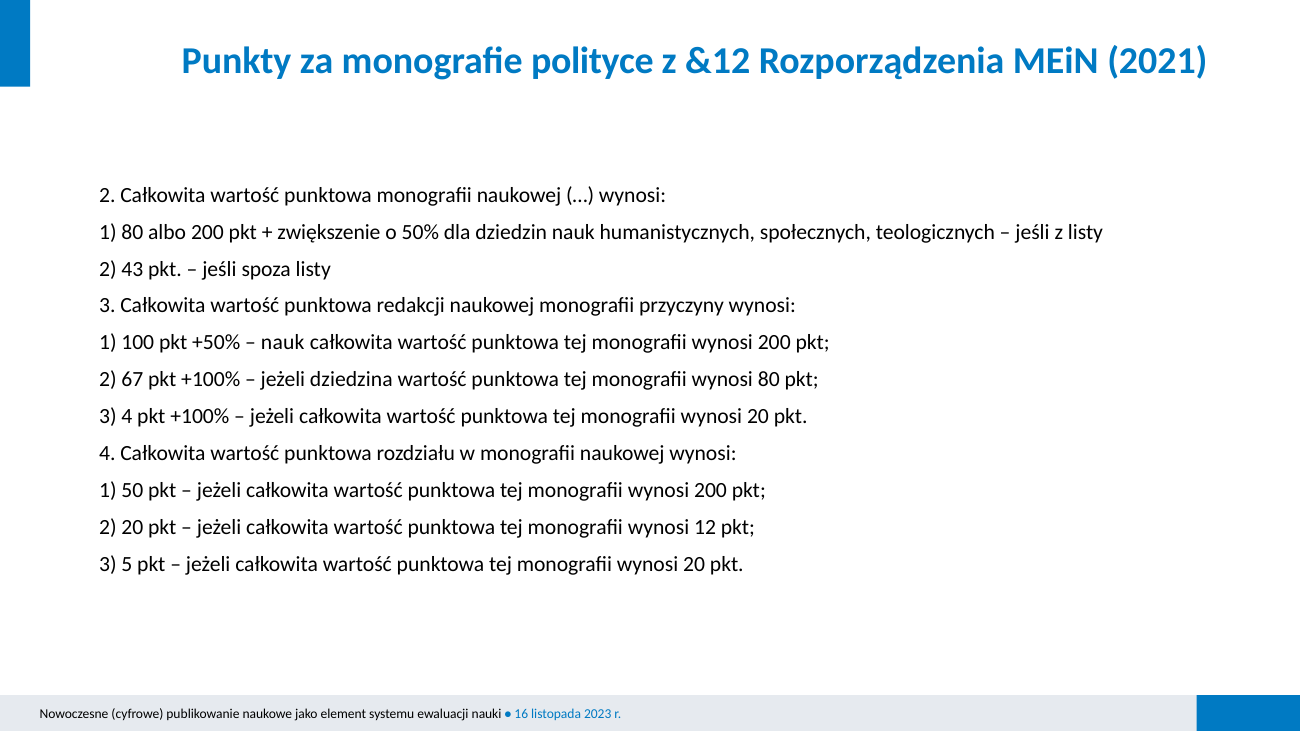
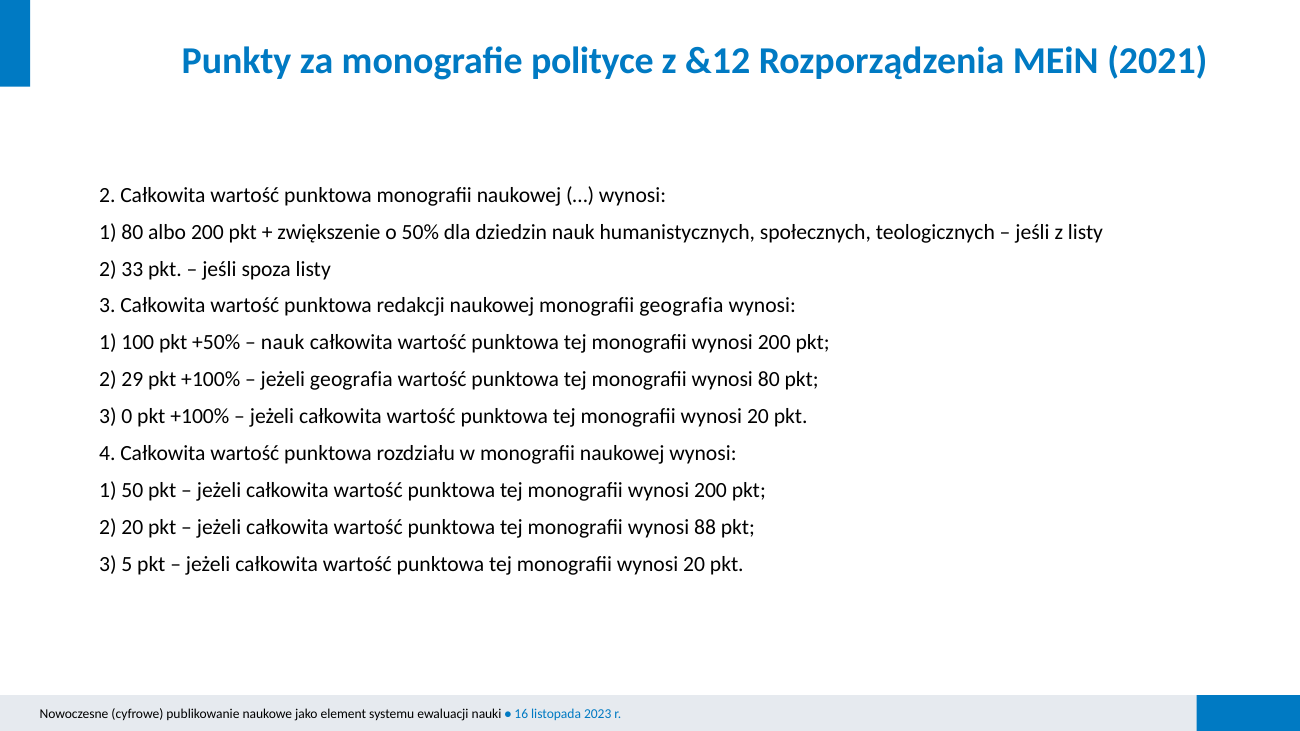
43: 43 -> 33
monografii przyczyny: przyczyny -> geografia
67: 67 -> 29
jeżeli dziedzina: dziedzina -> geografia
3 4: 4 -> 0
12: 12 -> 88
